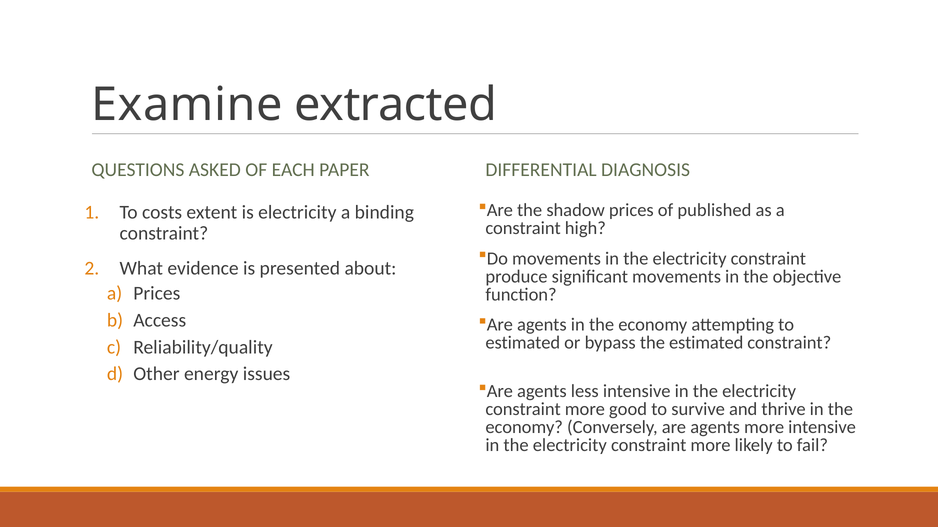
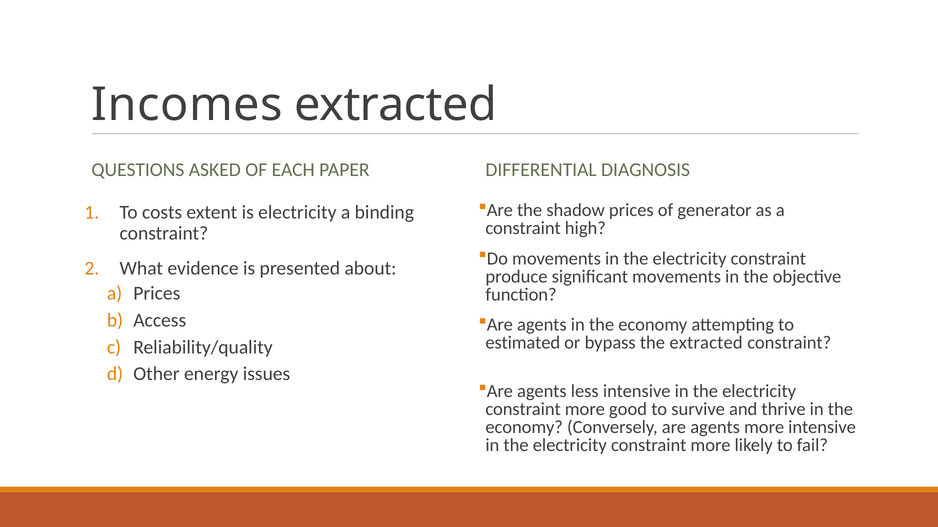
Examine: Examine -> Incomes
published: published -> generator
the estimated: estimated -> extracted
